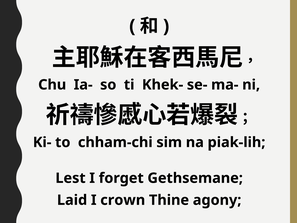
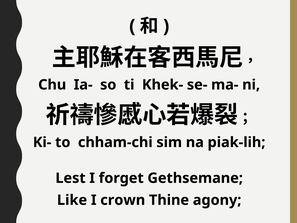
Laid: Laid -> Like
